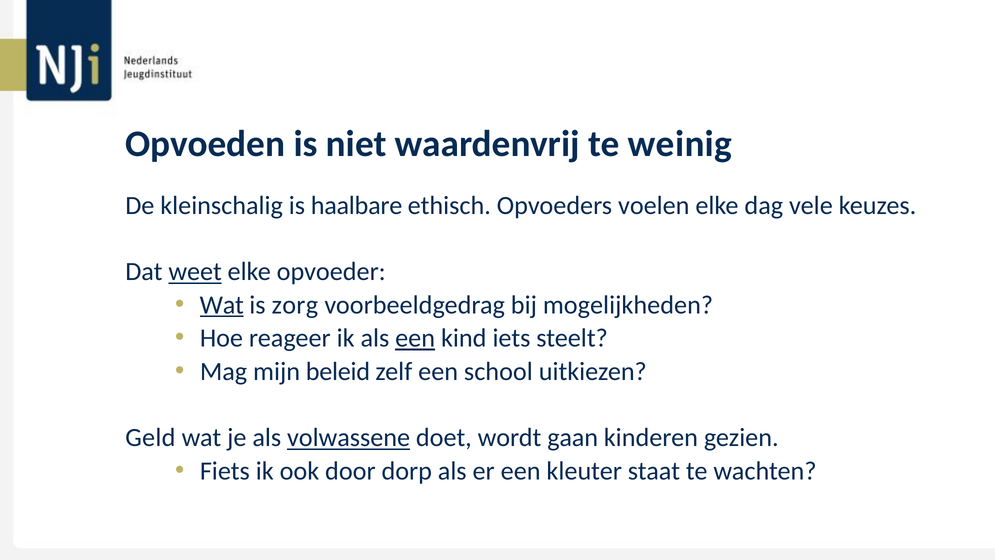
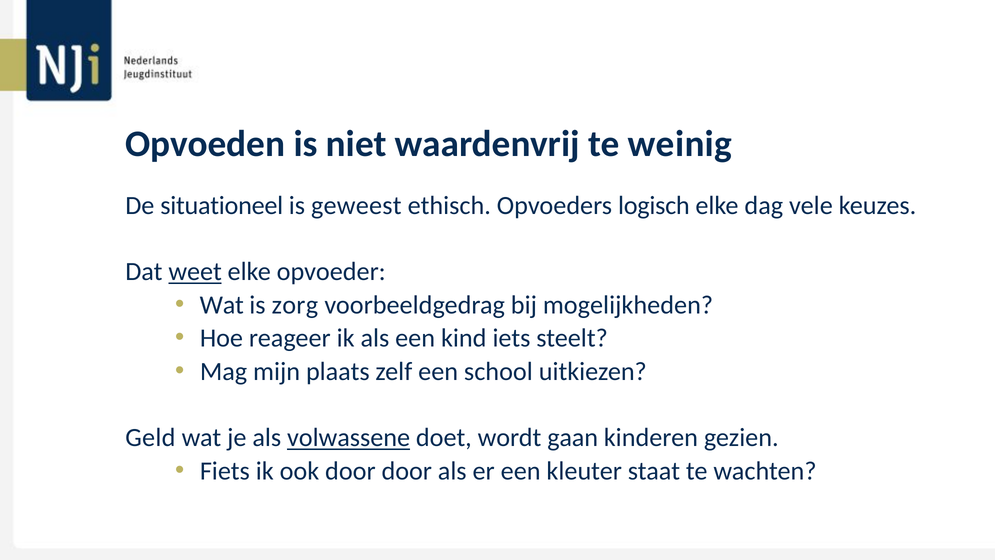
kleinschalig: kleinschalig -> situationeel
haalbare: haalbare -> geweest
voelen: voelen -> logisch
Wat at (222, 305) underline: present -> none
een at (415, 338) underline: present -> none
beleid: beleid -> plaats
door dorp: dorp -> door
